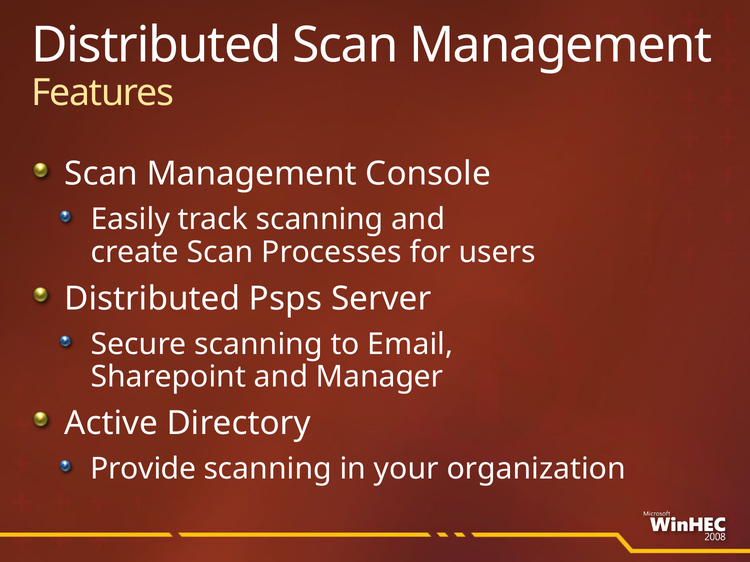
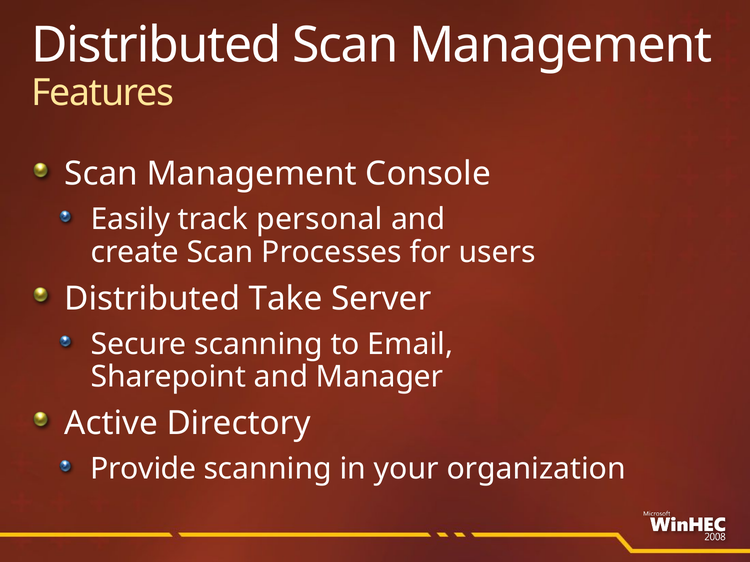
track scanning: scanning -> personal
Psps: Psps -> Take
